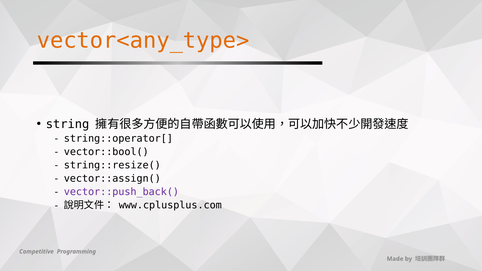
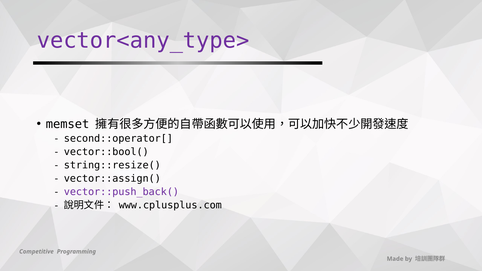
vector<any_type> colour: orange -> purple
string: string -> memset
string::operator[: string::operator[ -> second::operator[
